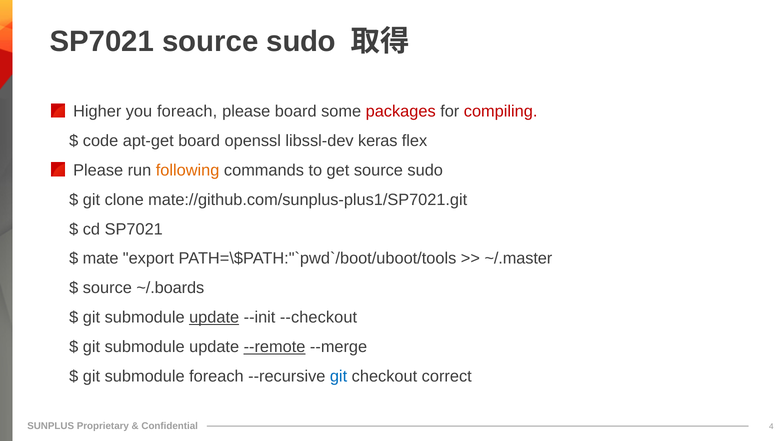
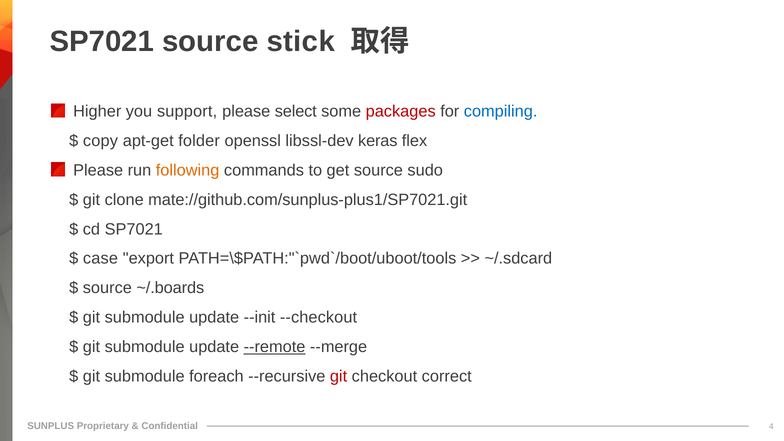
SP7021 source sudo: sudo -> stick
you foreach: foreach -> support
please board: board -> select
compiling colour: red -> blue
code: code -> copy
apt-get board: board -> folder
mate: mate -> case
~/.master: ~/.master -> ~/.sdcard
update at (214, 317) underline: present -> none
git at (339, 376) colour: blue -> red
